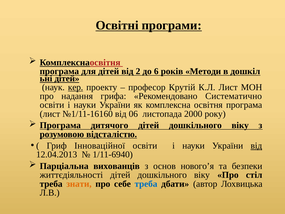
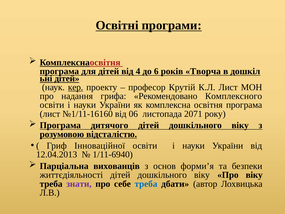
2: 2 -> 4
Методи: Методи -> Творча
Систематично: Систематично -> Комплексного
2000: 2000 -> 2071
від at (256, 146) underline: present -> none
нового’я: нового’я -> форми’я
Про стіл: стіл -> віку
знати colour: orange -> purple
